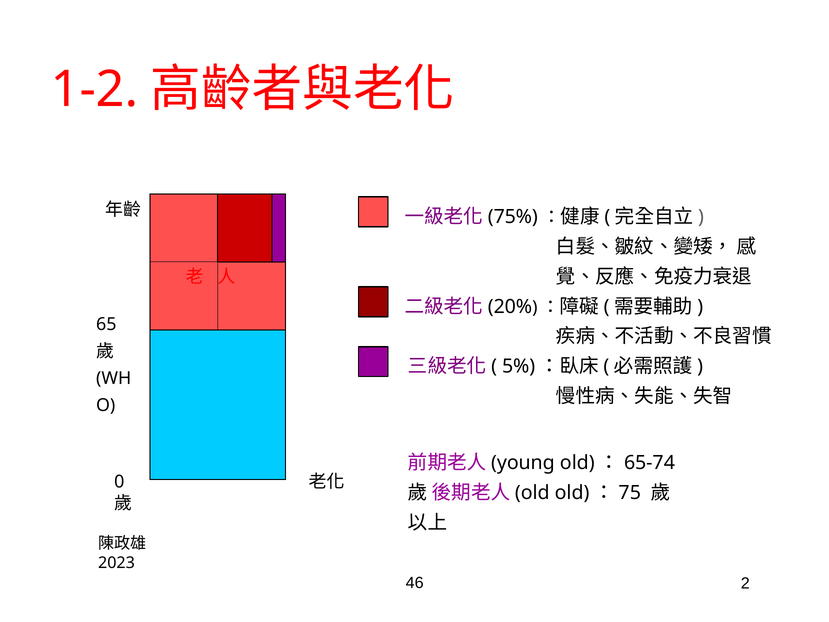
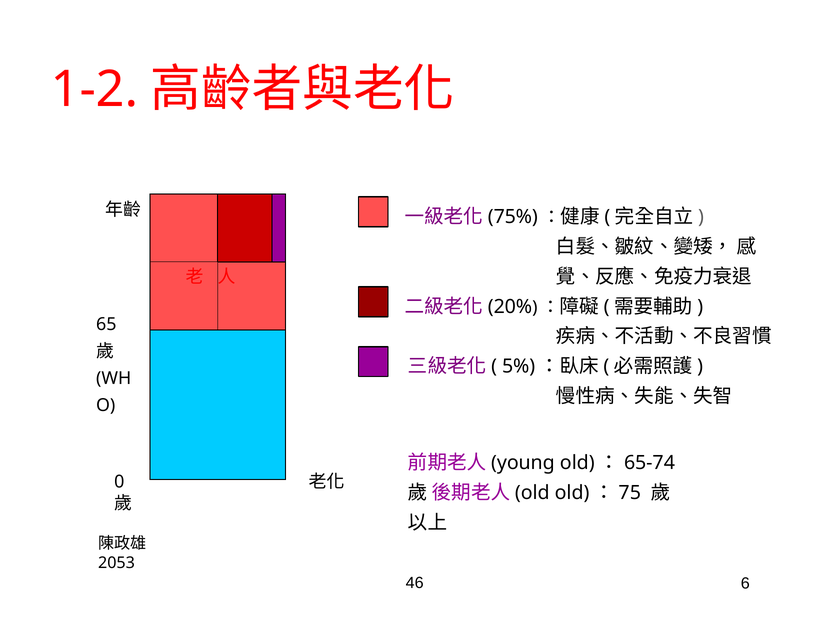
2023: 2023 -> 2053
2: 2 -> 6
